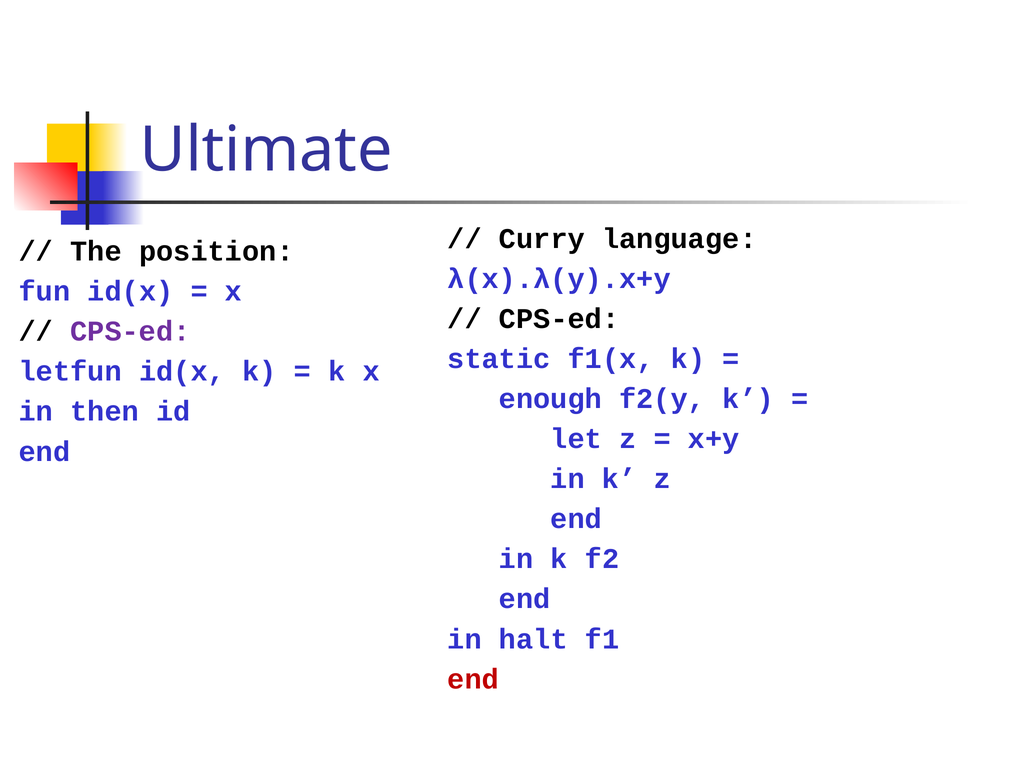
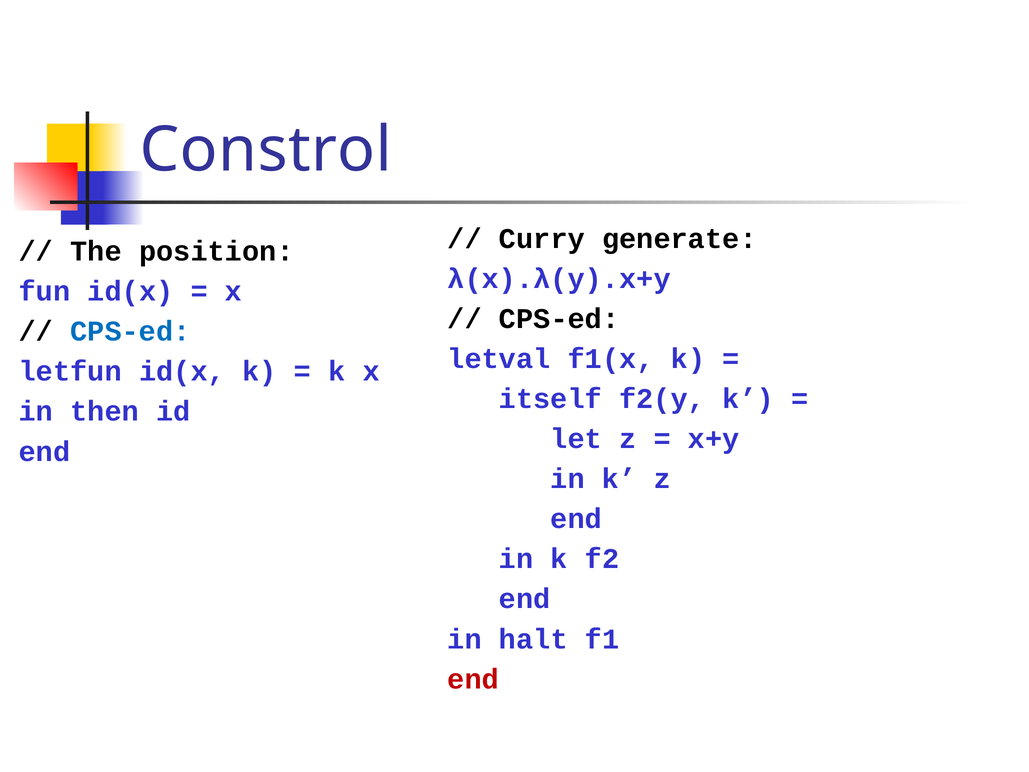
Ultimate: Ultimate -> Constrol
language: language -> generate
CPS-ed at (130, 331) colour: purple -> blue
static: static -> letval
enough: enough -> itself
